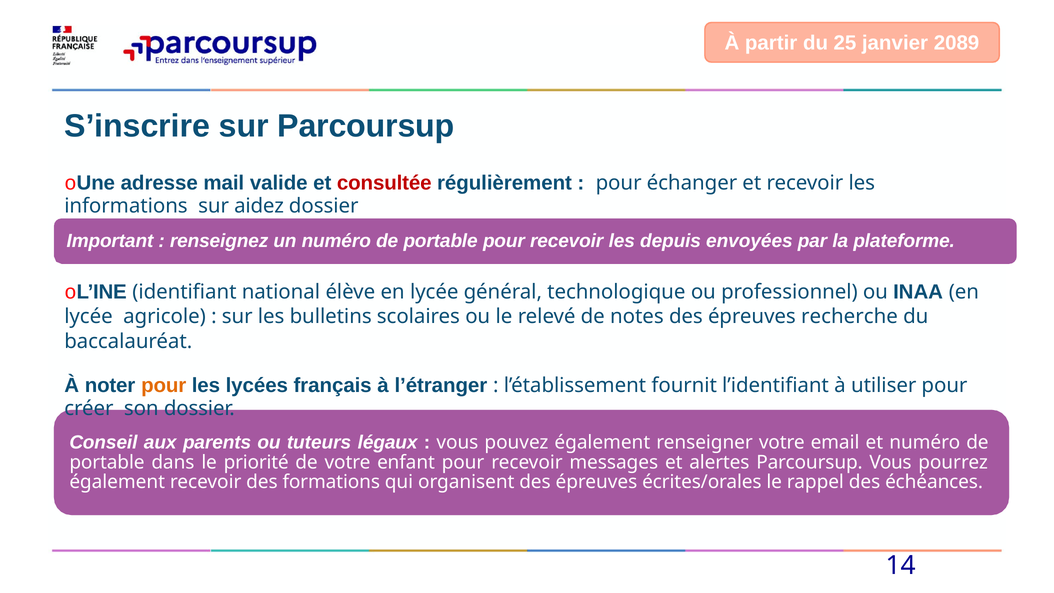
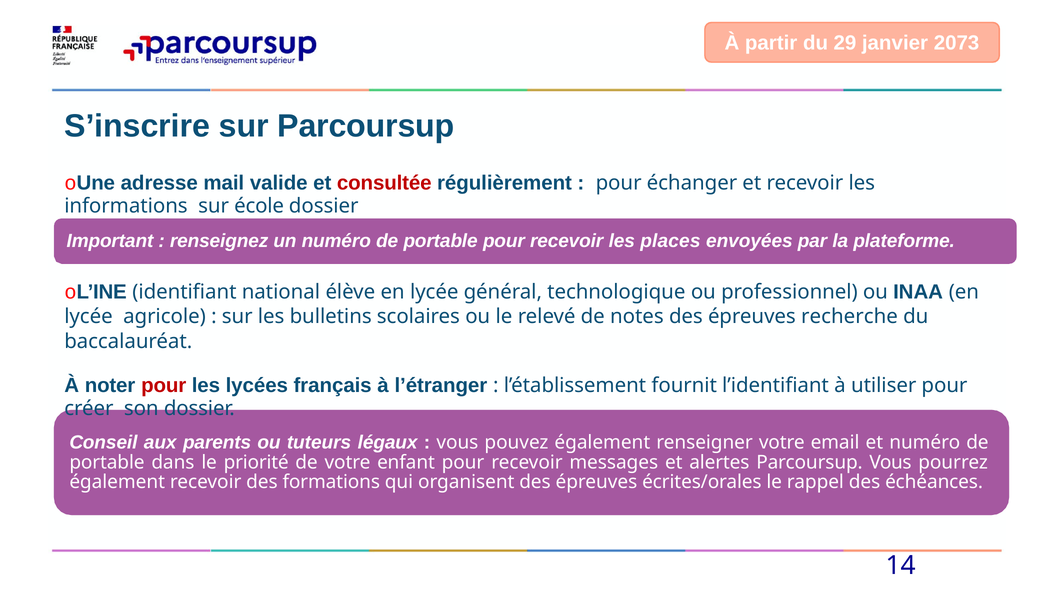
25: 25 -> 29
2089: 2089 -> 2073
aidez: aidez -> école
depuis: depuis -> places
pour at (164, 385) colour: orange -> red
